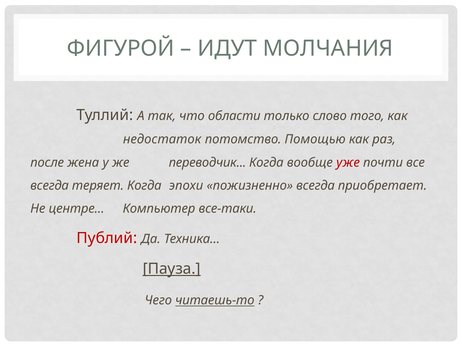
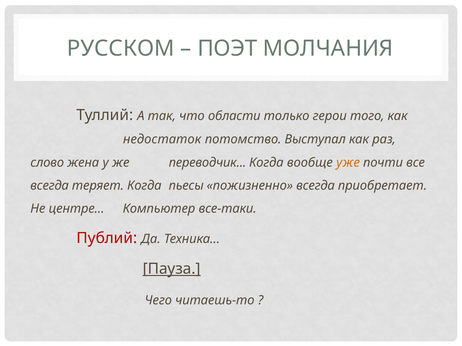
ФИГУРОЙ: ФИГУРОЙ -> РУССКОМ
ИДУТ: ИДУТ -> ПОЭТ
слово: слово -> герои
Помощью: Помощью -> Выступал
после: после -> слово
уже colour: red -> orange
эпохи: эпохи -> пьесы
читаешь-то underline: present -> none
